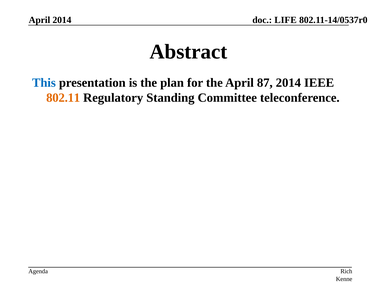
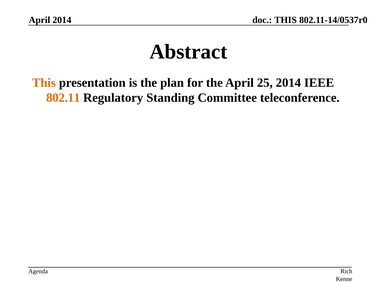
LIFE at (286, 20): LIFE -> THIS
This at (44, 83) colour: blue -> orange
87: 87 -> 25
